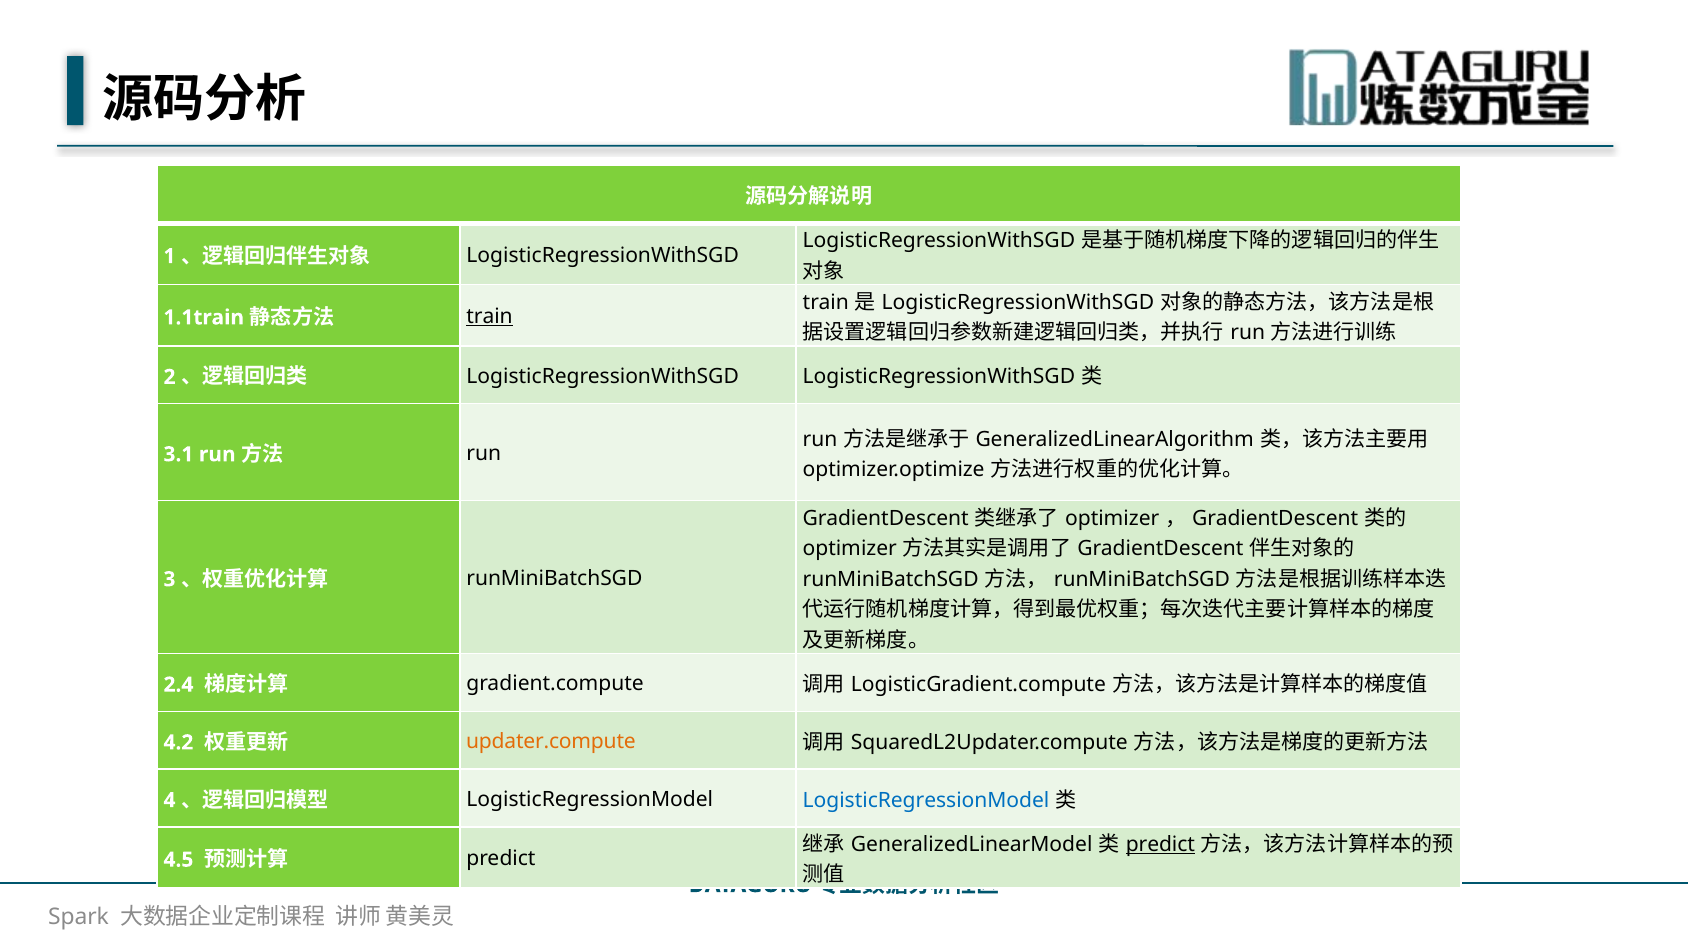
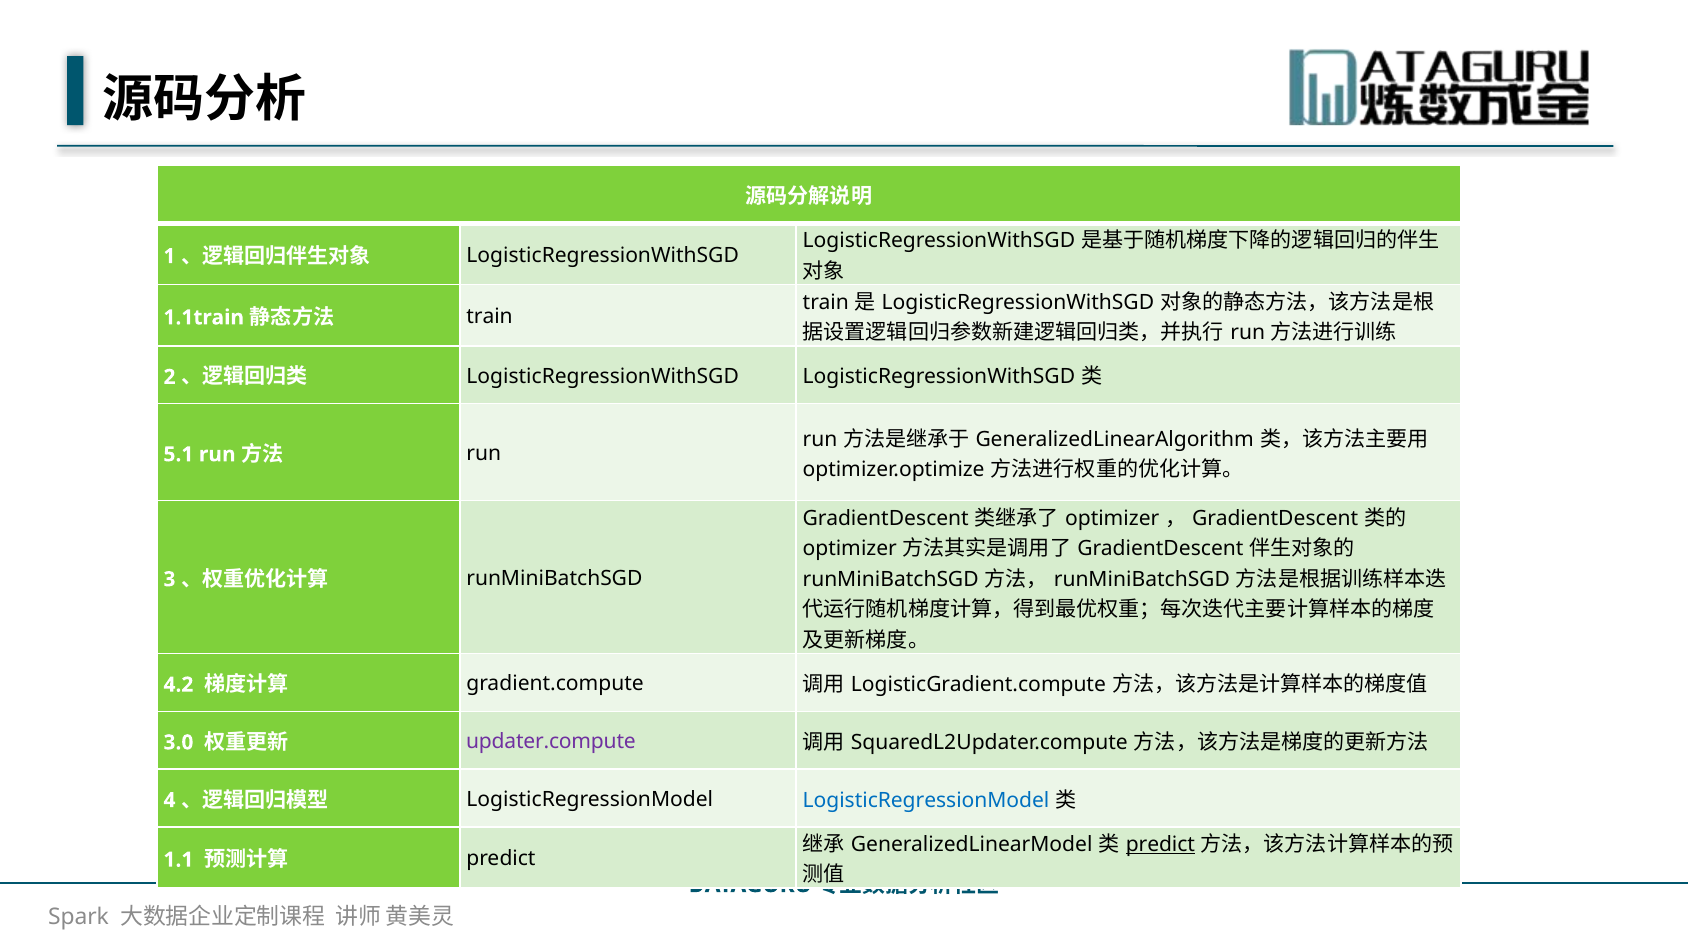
train at (490, 316) underline: present -> none
3.1: 3.1 -> 5.1
2.4: 2.4 -> 4.2
4.2: 4.2 -> 3.0
updater.compute colour: orange -> purple
4.5: 4.5 -> 1.1
